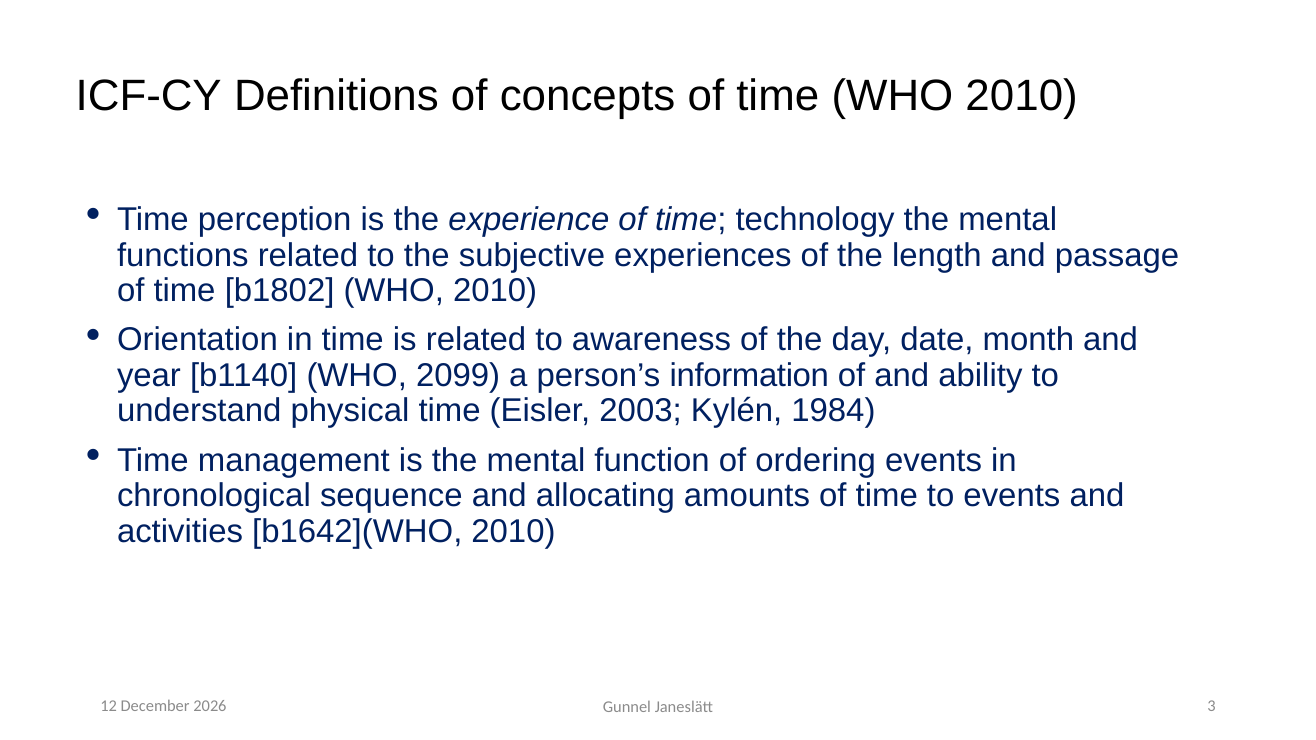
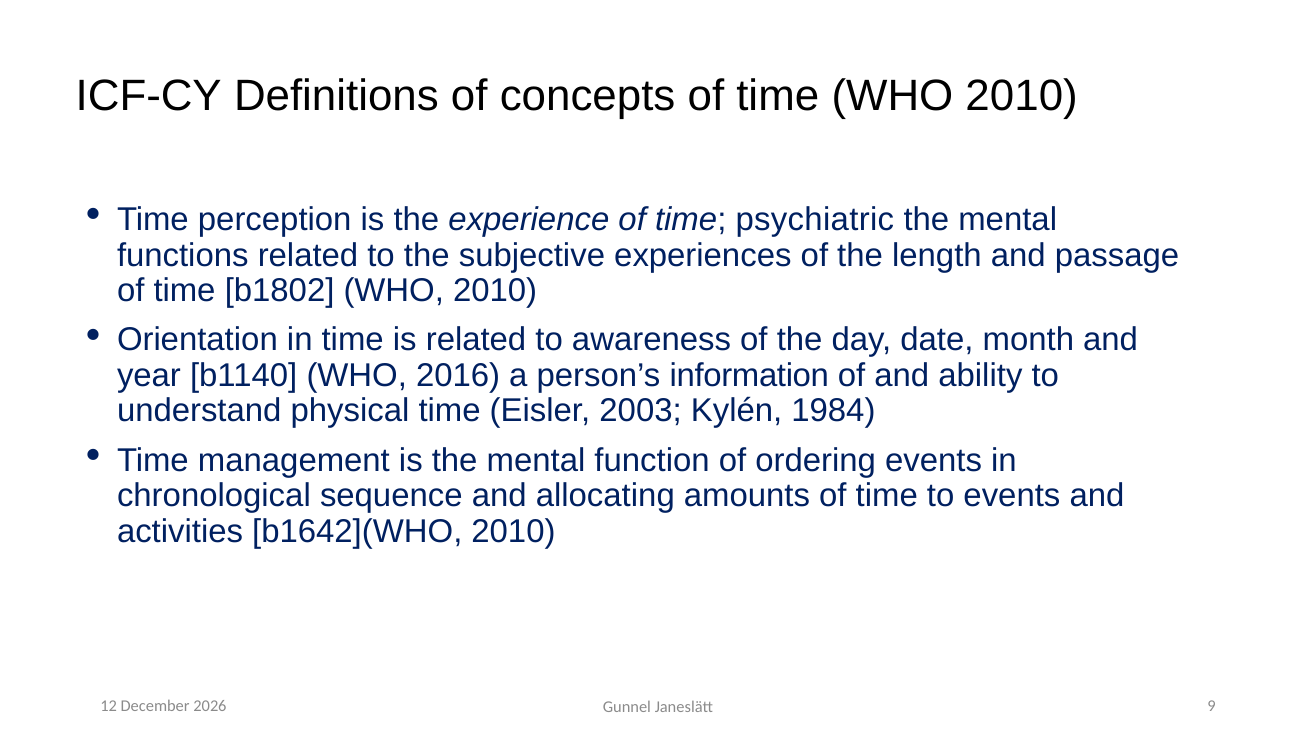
technology: technology -> psychiatric
2099: 2099 -> 2016
3: 3 -> 9
